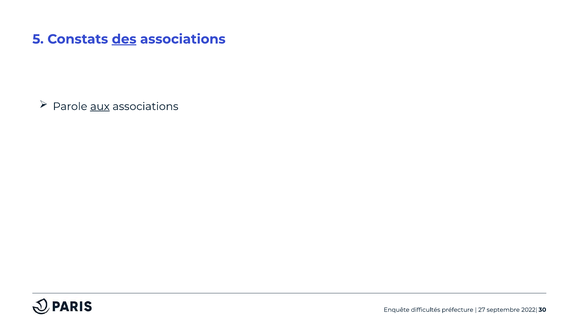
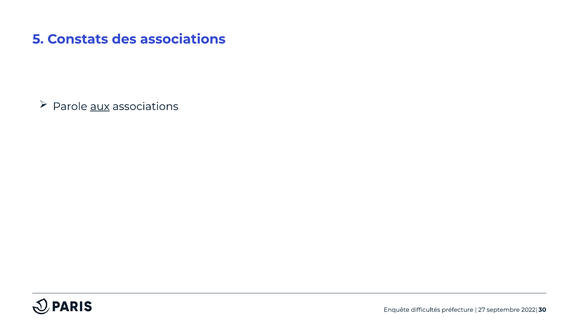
des underline: present -> none
